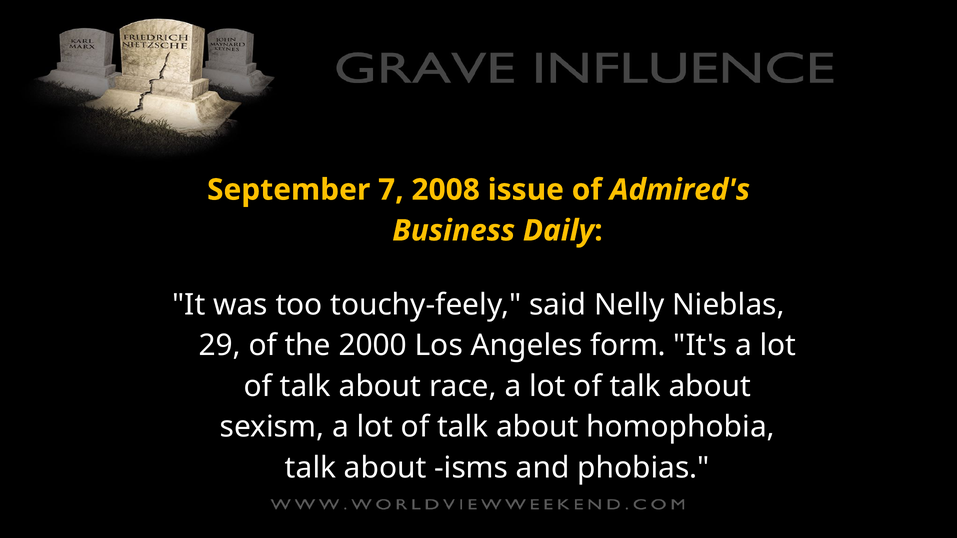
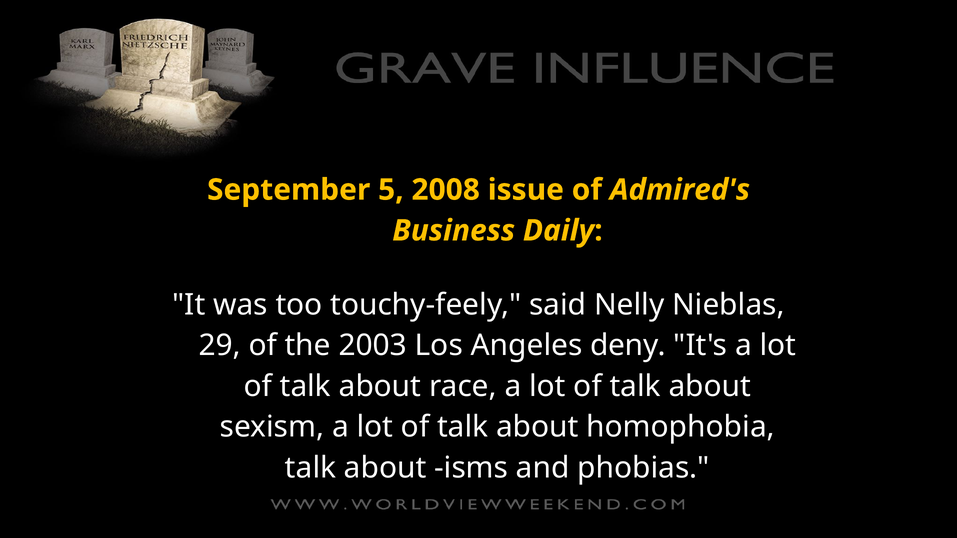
7: 7 -> 5
2000: 2000 -> 2003
form: form -> deny
